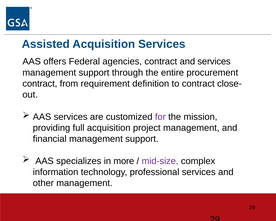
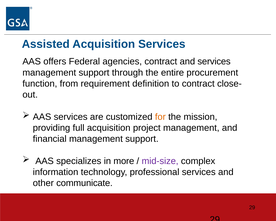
contract at (40, 84): contract -> function
for colour: purple -> orange
other management: management -> communicate
